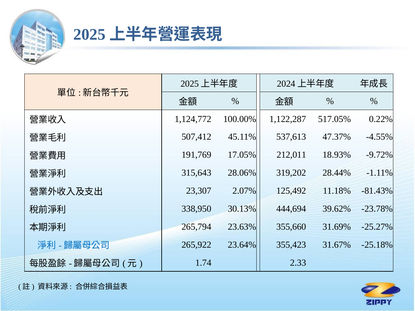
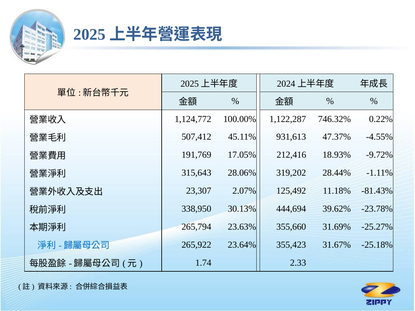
517.05%: 517.05% -> 746.32%
537,613: 537,613 -> 931,613
212,011: 212,011 -> 212,416
